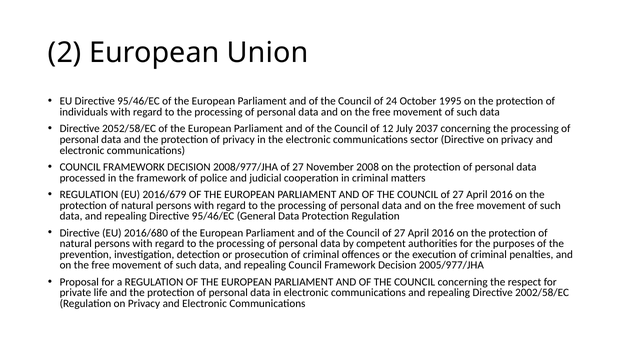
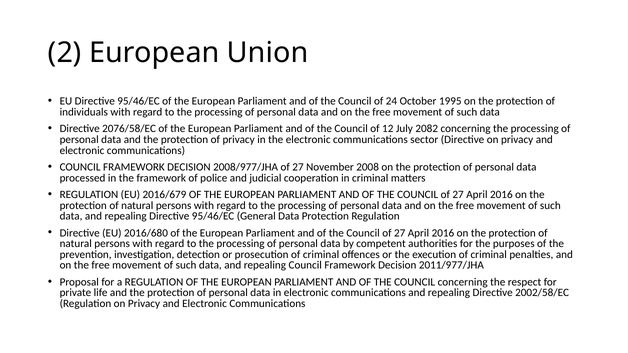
2052/58/EC: 2052/58/EC -> 2076/58/EC
2037: 2037 -> 2082
2005/977/JHA: 2005/977/JHA -> 2011/977/JHA
